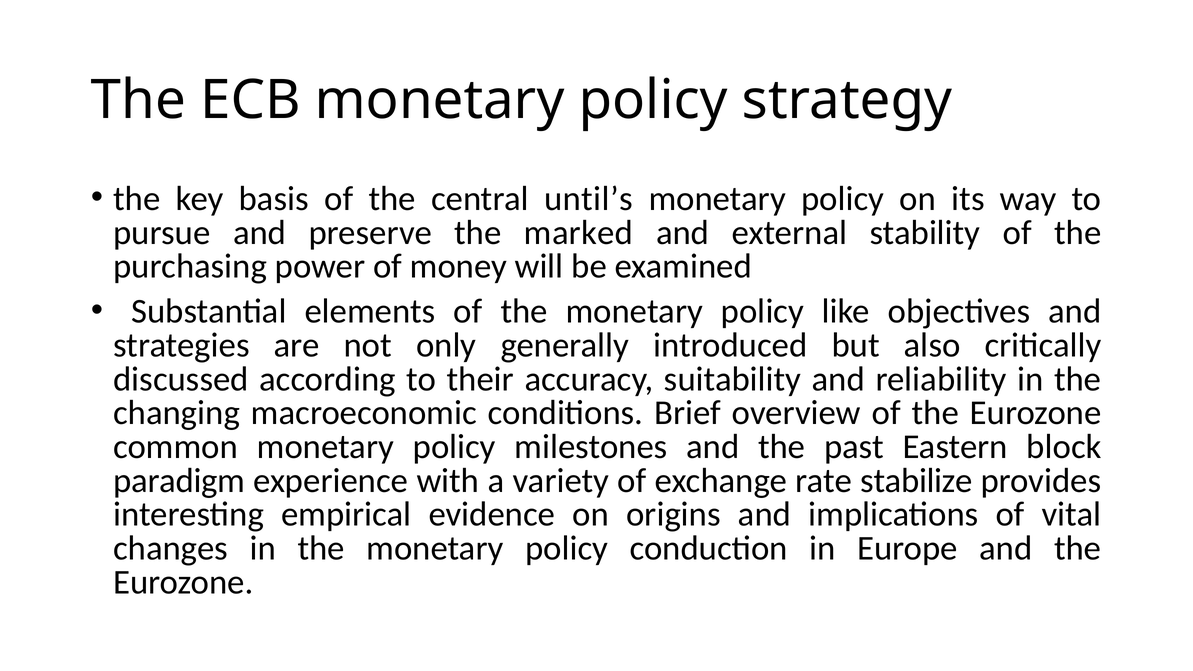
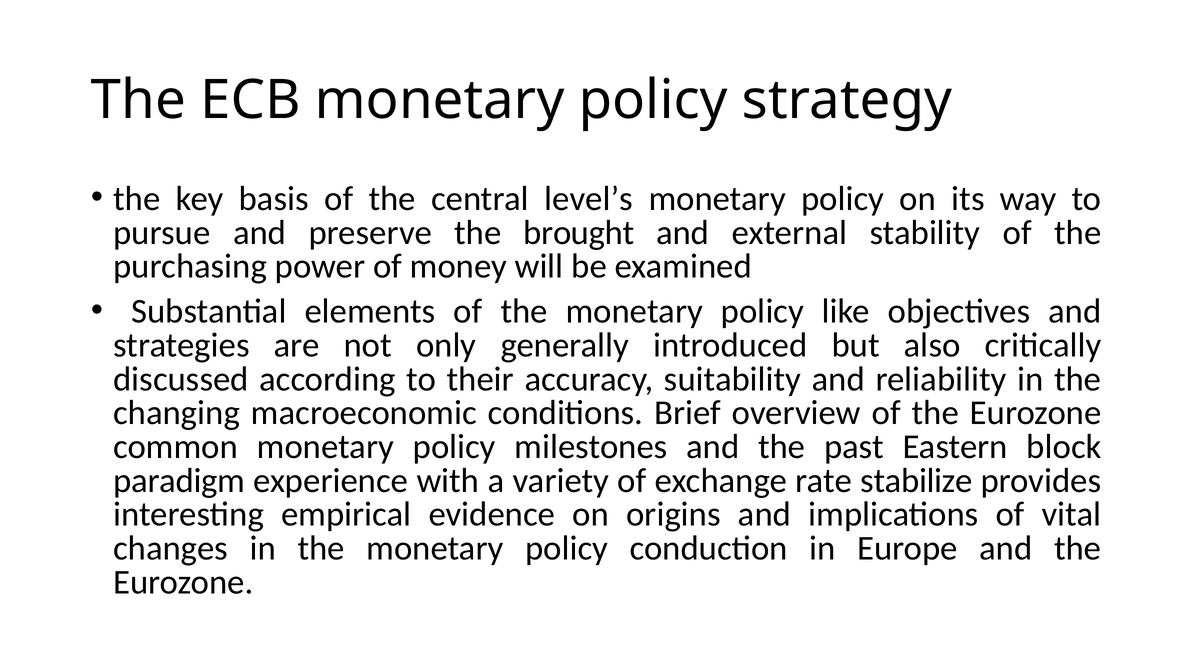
until’s: until’s -> level’s
marked: marked -> brought
